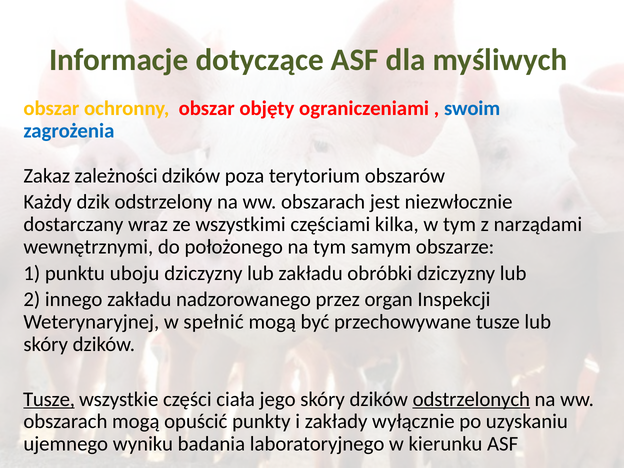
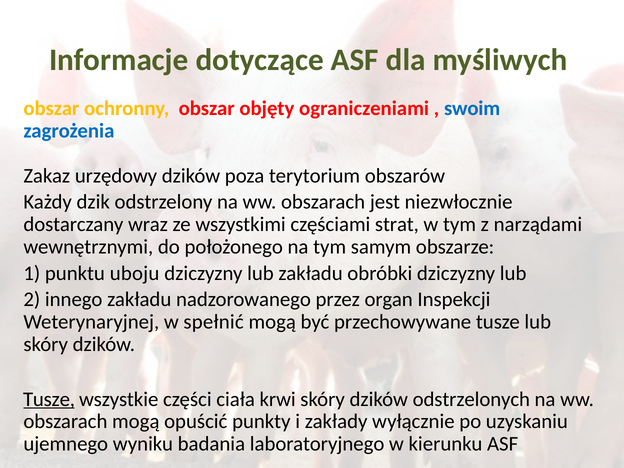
zależności: zależności -> urzędowy
kilka: kilka -> strat
jego: jego -> krwi
odstrzelonych underline: present -> none
